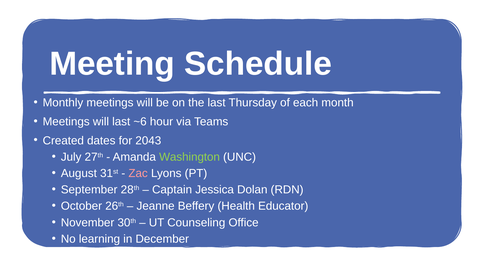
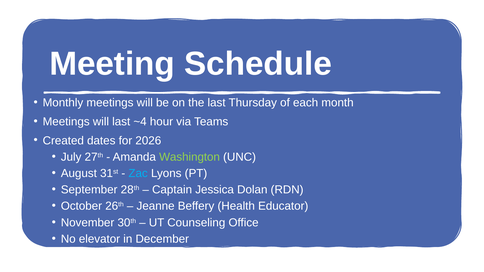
~6: ~6 -> ~4
2043: 2043 -> 2026
Zac colour: pink -> light blue
learning: learning -> elevator
